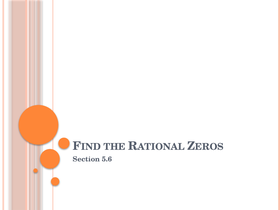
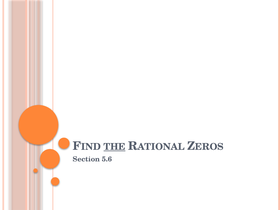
THE underline: none -> present
